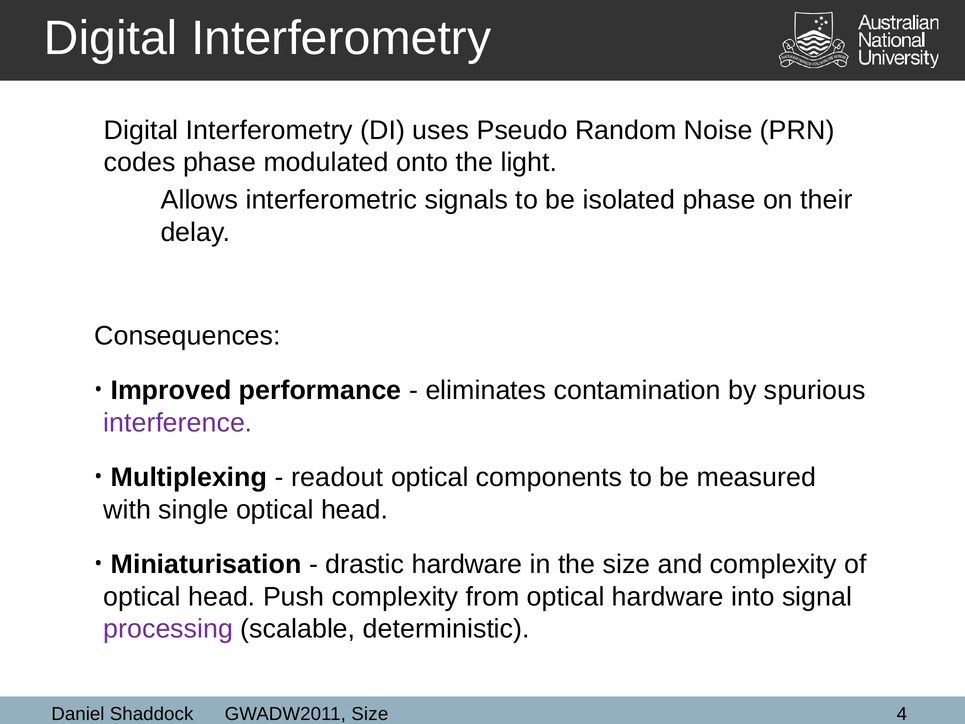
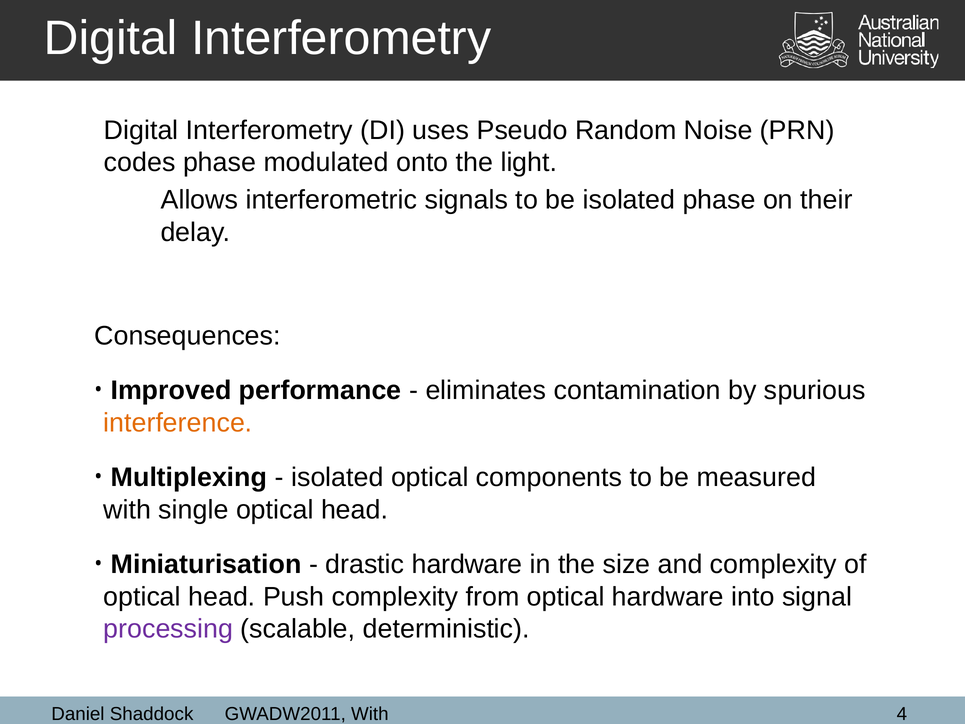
interference colour: purple -> orange
readout at (337, 477): readout -> isolated
GWADW2011 Size: Size -> With
